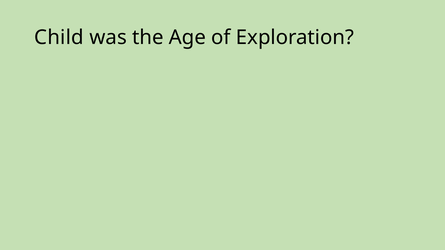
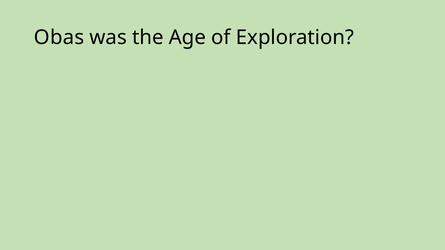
Child: Child -> Obas
